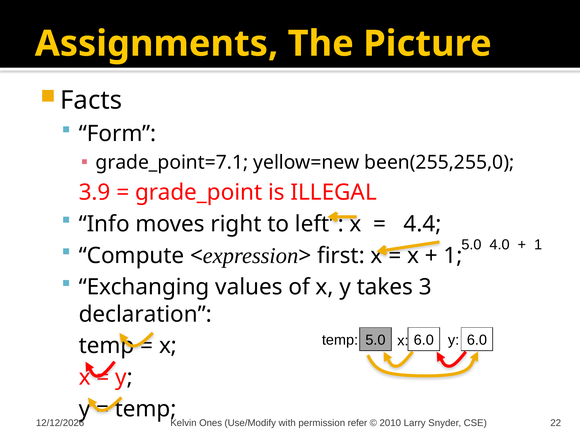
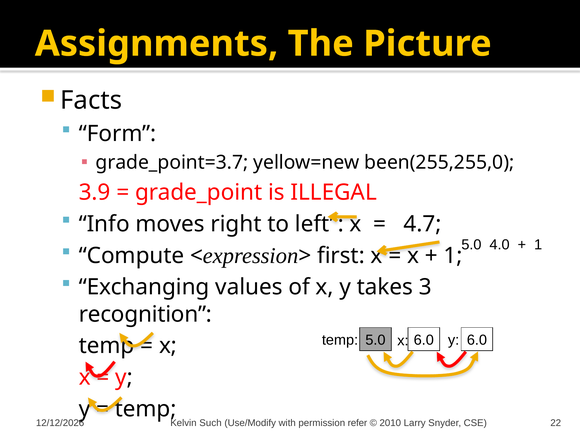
grade_point=7.1: grade_point=7.1 -> grade_point=3.7
4.4: 4.4 -> 4.7
declaration: declaration -> recognition
Ones: Ones -> Such
